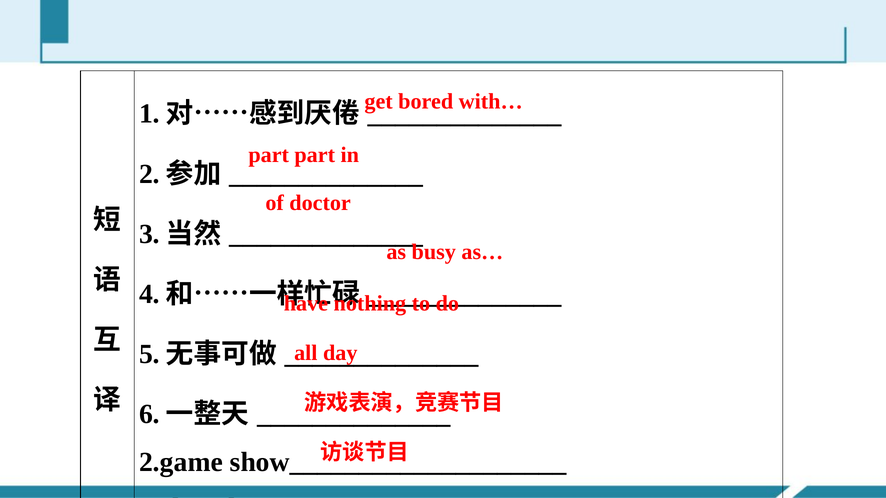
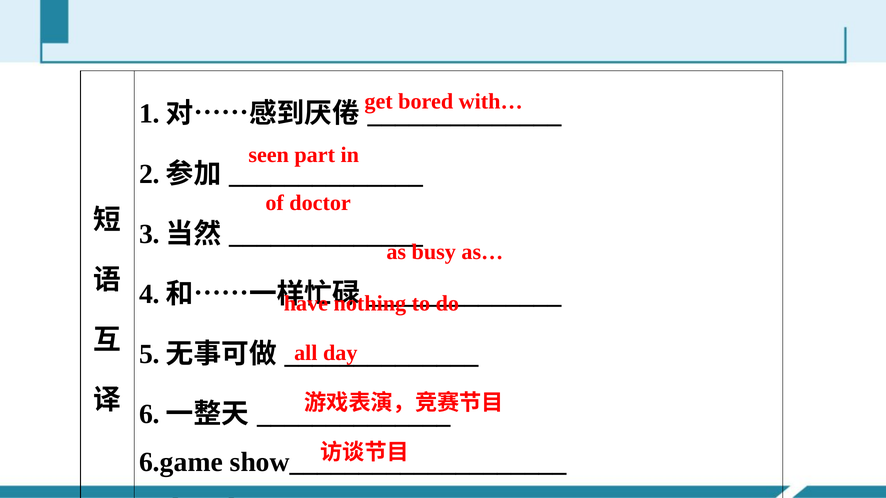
part at (269, 155): part -> seen
2.game: 2.game -> 6.game
